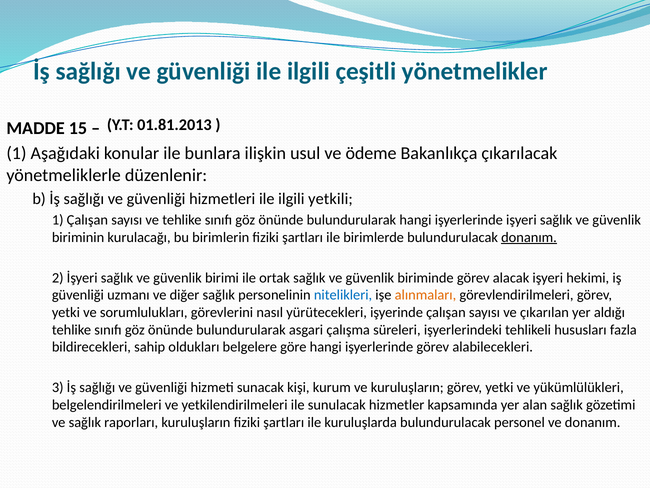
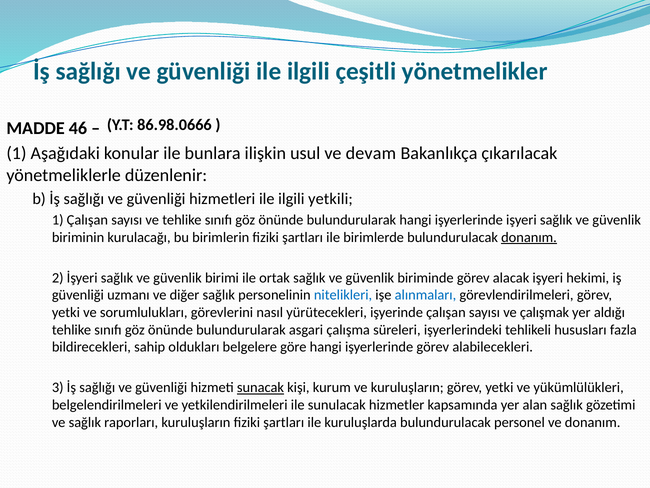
01.81.2013: 01.81.2013 -> 86.98.0666
15: 15 -> 46
ödeme: ödeme -> devam
alınmaları colour: orange -> blue
çıkarılan: çıkarılan -> çalışmak
sunacak underline: none -> present
